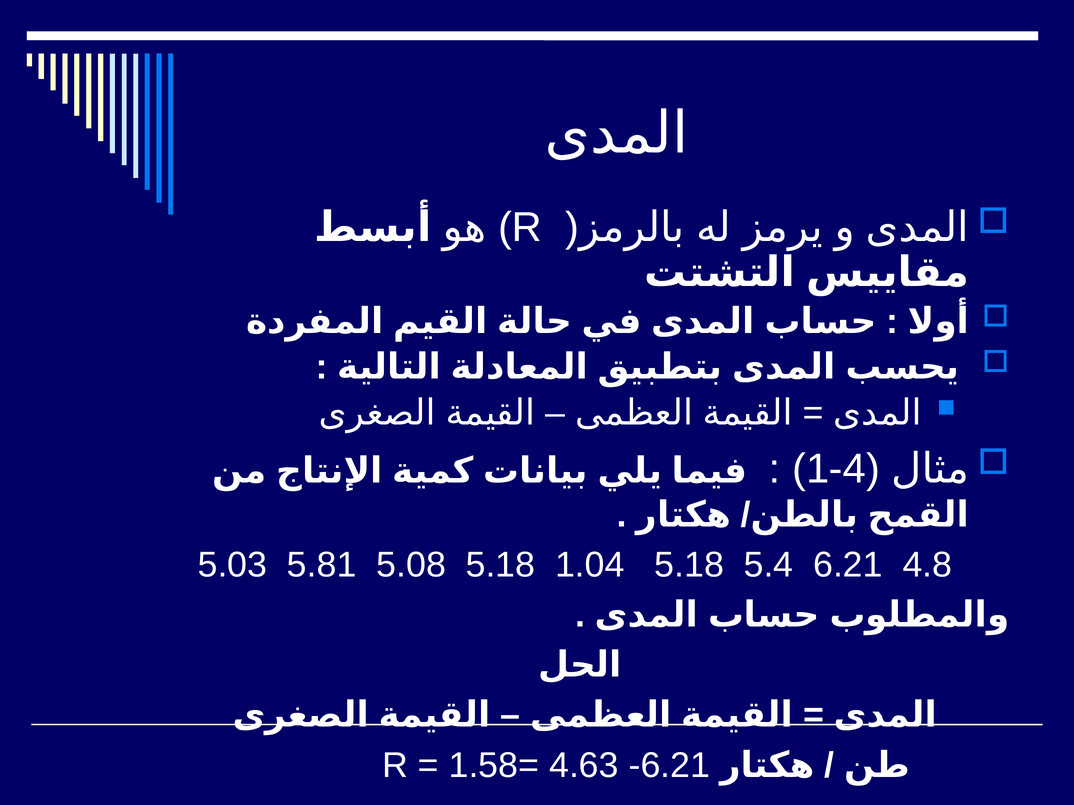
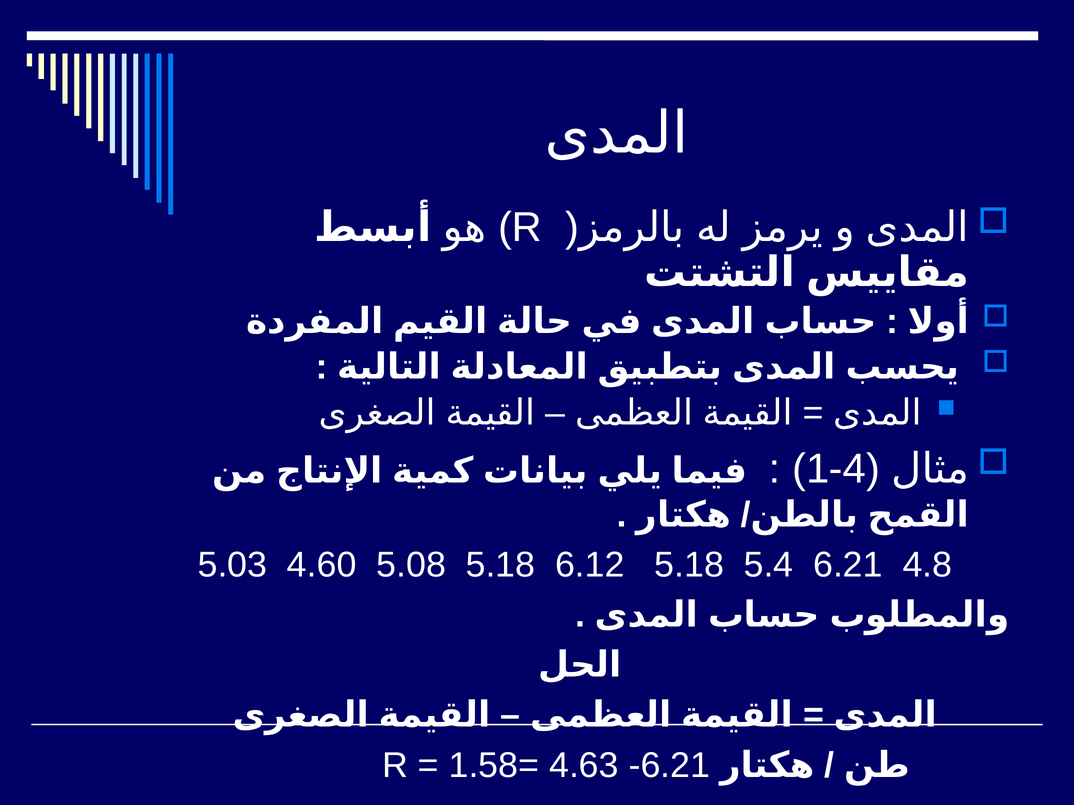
5.81: 5.81 -> 4.60
1.04: 1.04 -> 6.12
